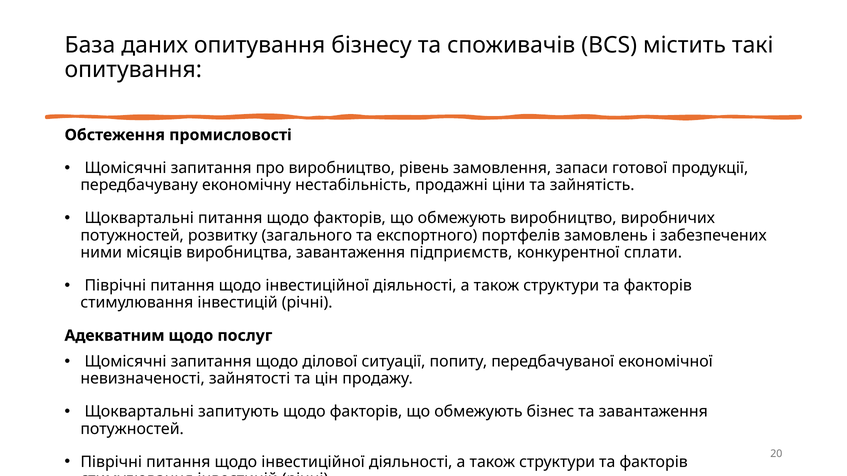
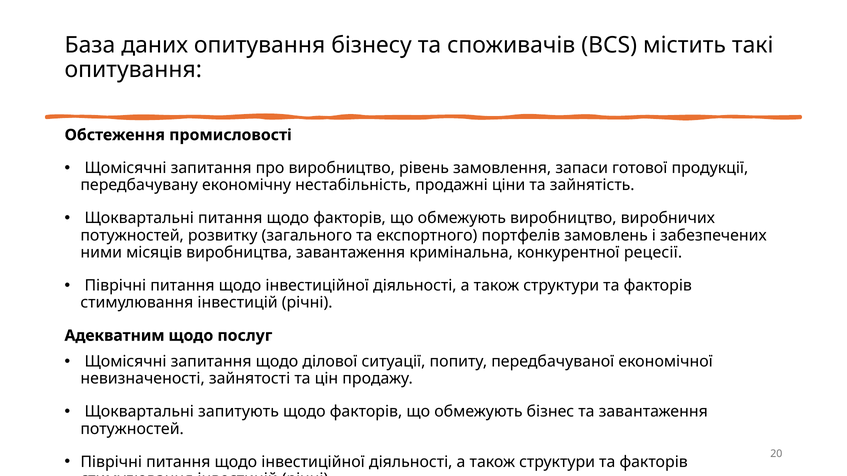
підприємств: підприємств -> кримінальна
сплати: сплати -> рецесії
